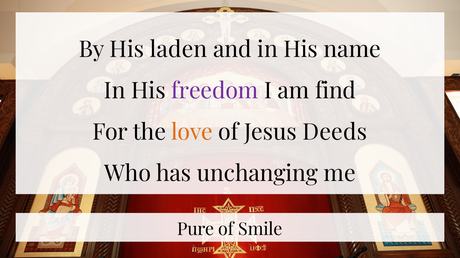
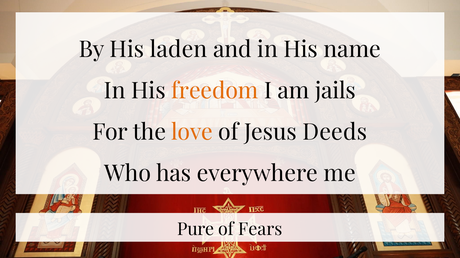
freedom colour: purple -> orange
find: find -> jails
unchanging: unchanging -> everywhere
Smile: Smile -> Fears
